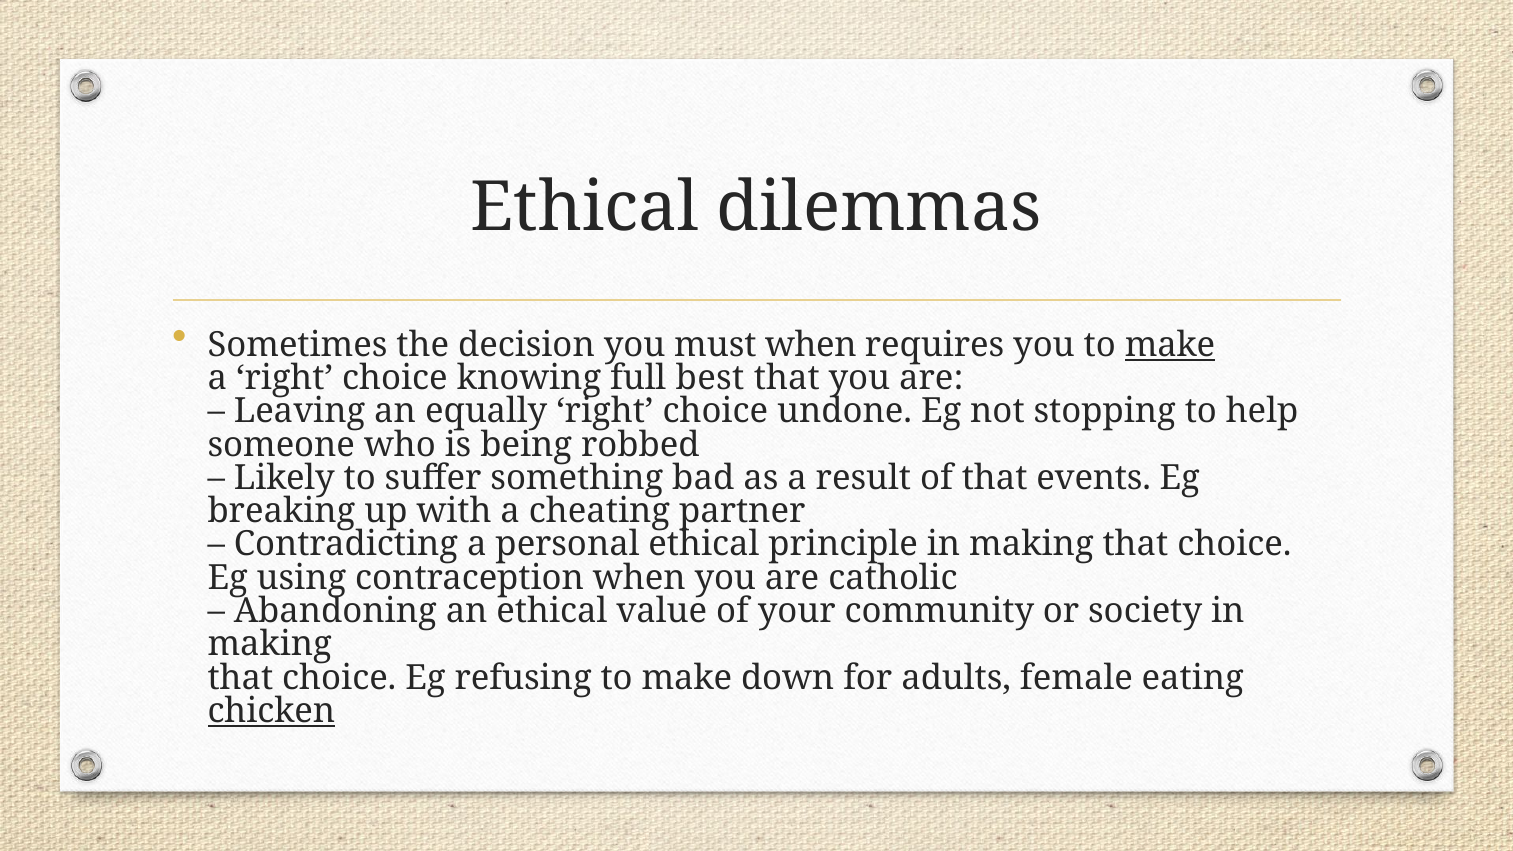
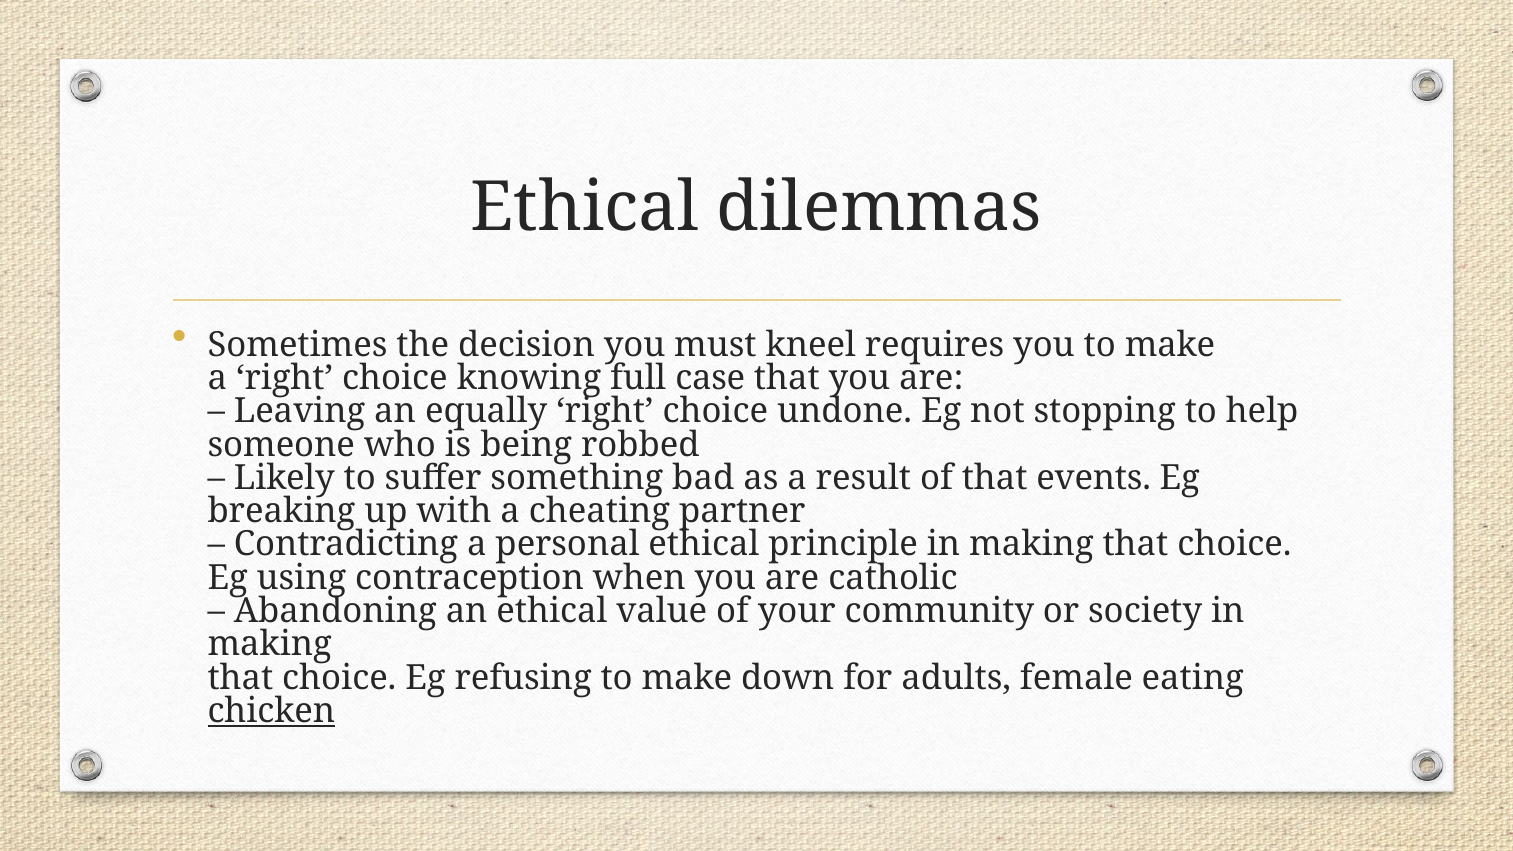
must when: when -> kneel
make at (1170, 345) underline: present -> none
best: best -> case
